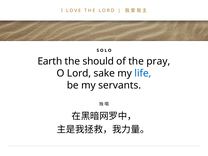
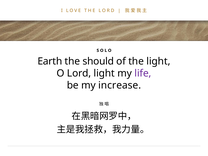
the pray: pray -> light
Lord sake: sake -> light
life colour: blue -> purple
servants: servants -> increase
